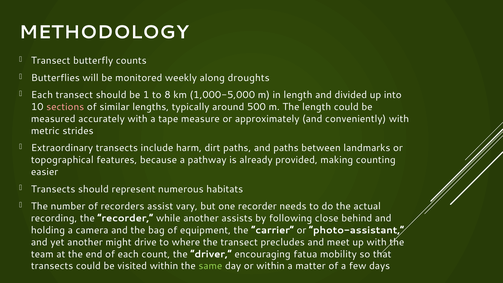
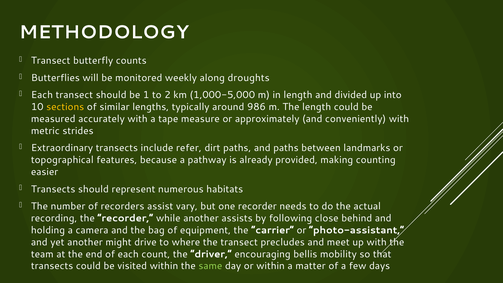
8: 8 -> 2
sections colour: pink -> yellow
500: 500 -> 986
harm: harm -> refer
fatua: fatua -> bellis
